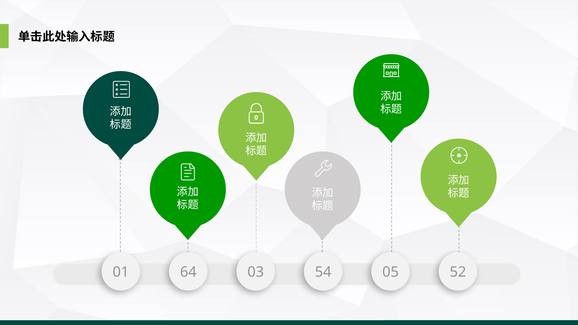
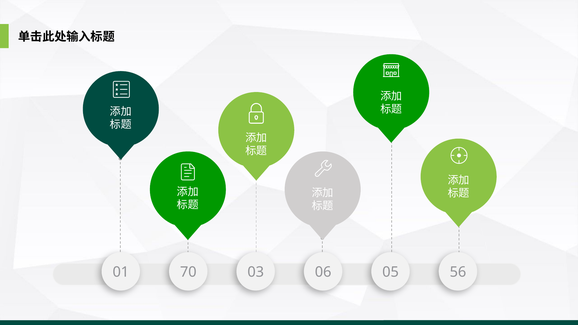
64: 64 -> 70
54: 54 -> 06
52: 52 -> 56
